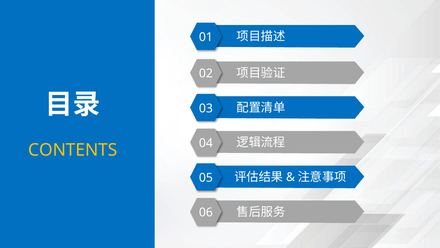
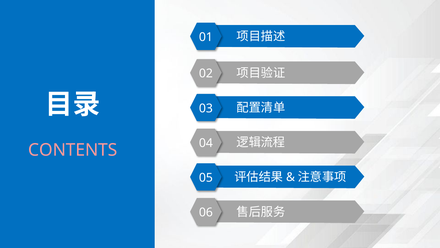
CONTENTS colour: yellow -> pink
